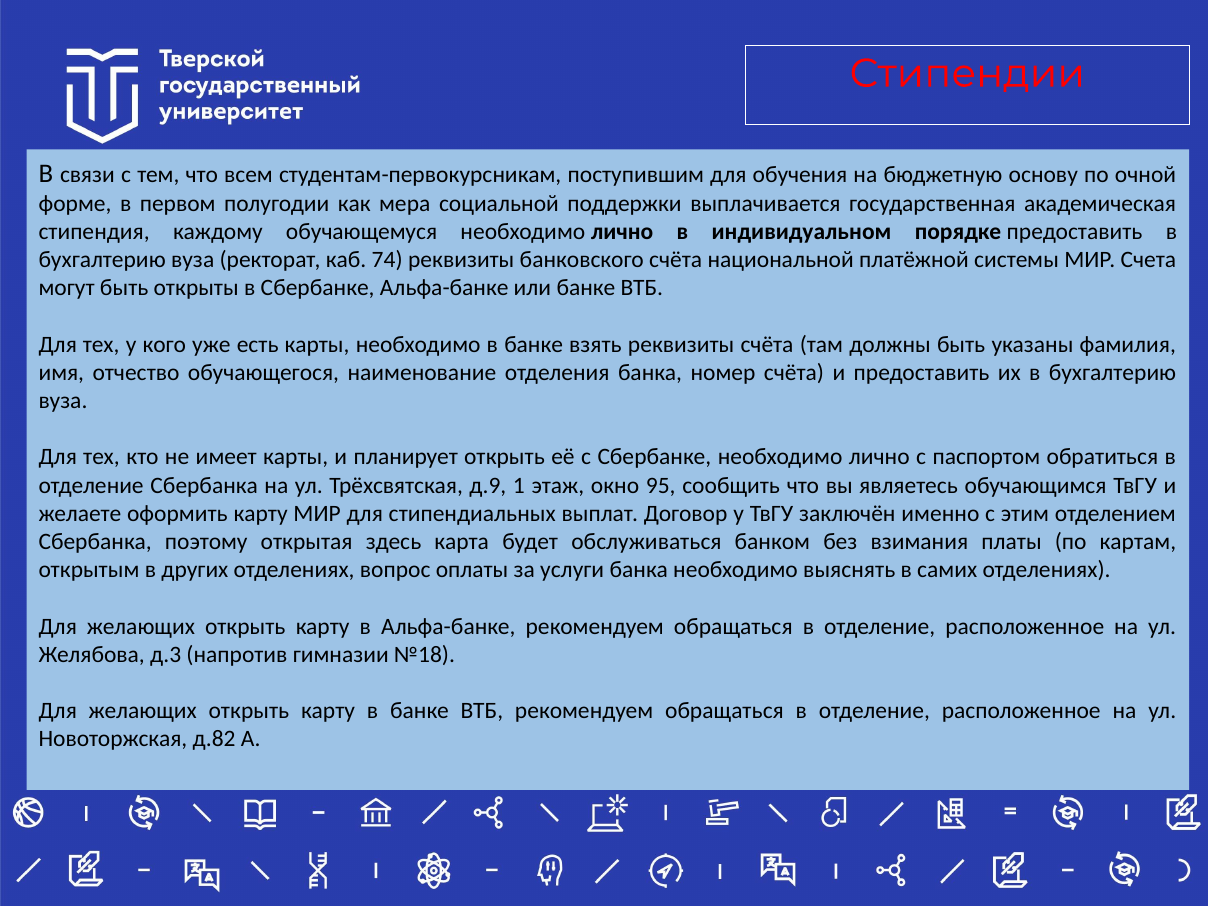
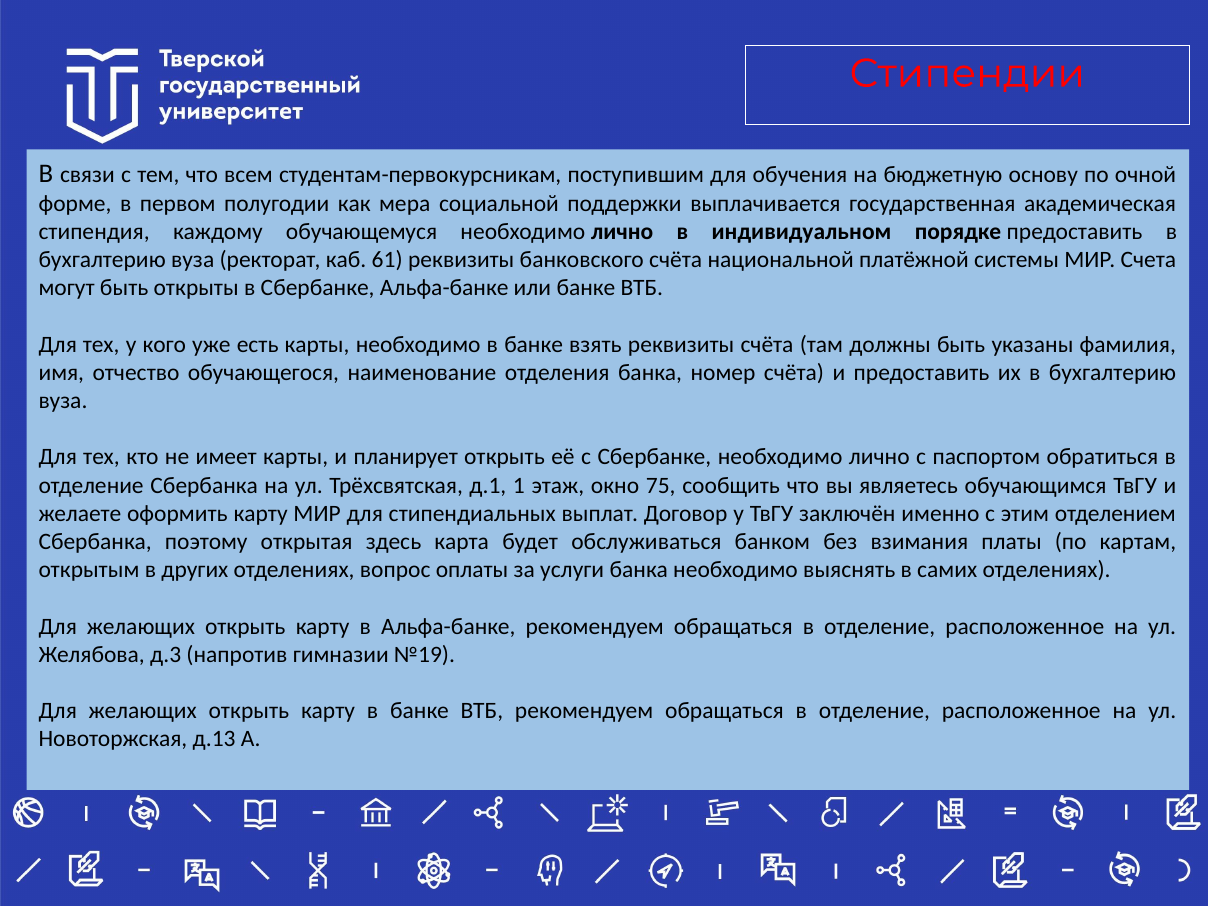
74: 74 -> 61
д.9: д.9 -> д.1
95: 95 -> 75
№18: №18 -> №19
д.82: д.82 -> д.13
